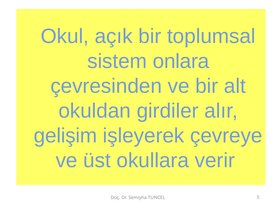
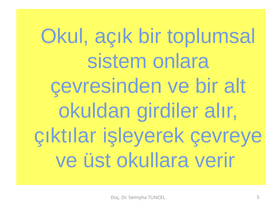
gelişim: gelişim -> çıktılar
